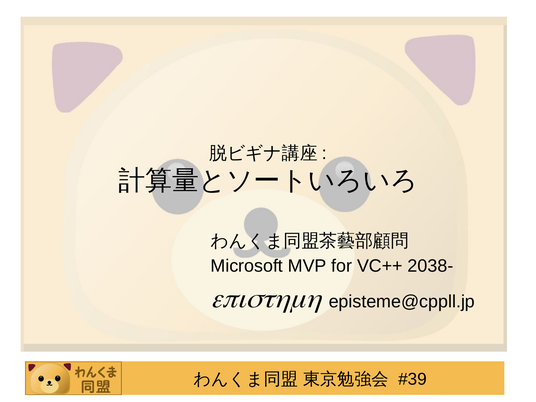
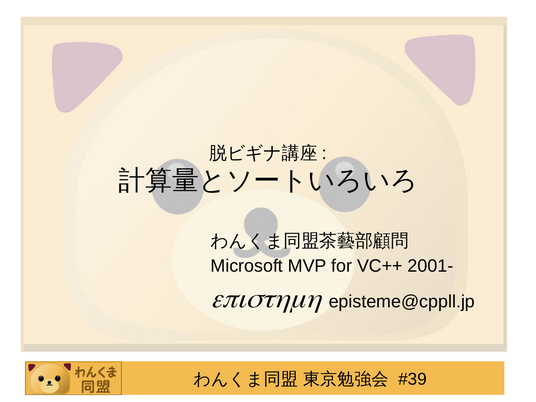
2038-: 2038- -> 2001-
